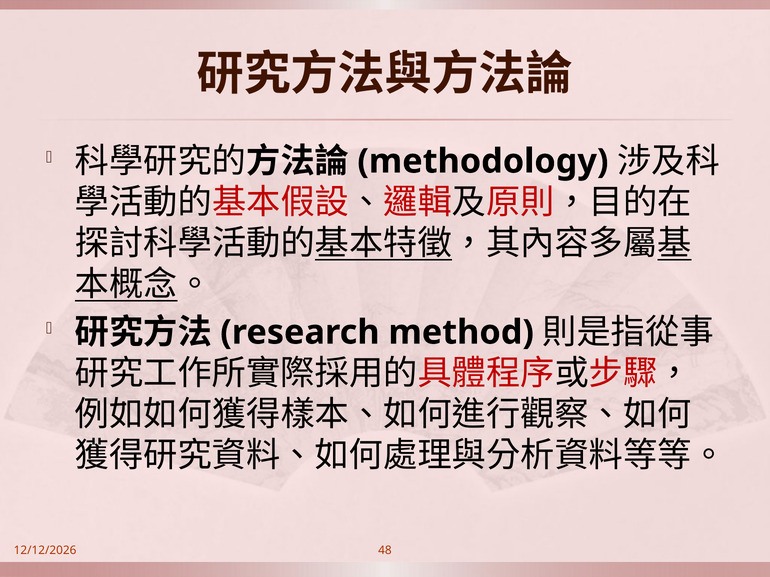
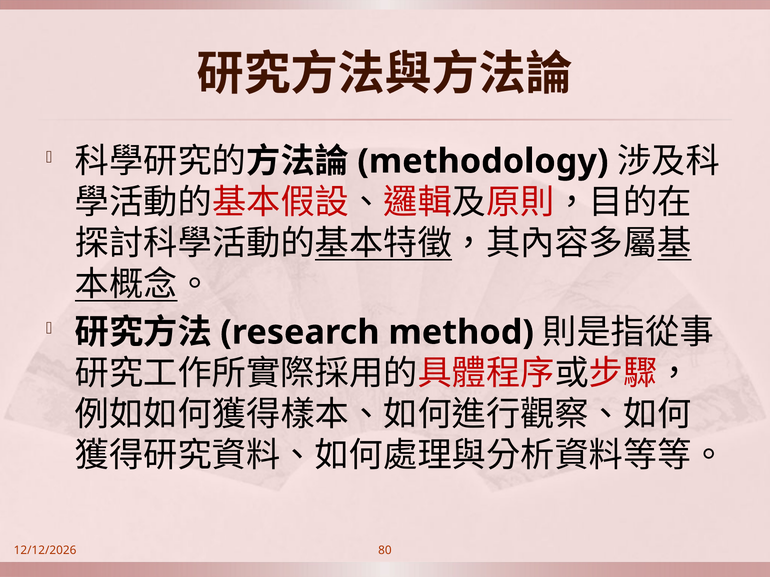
48: 48 -> 80
